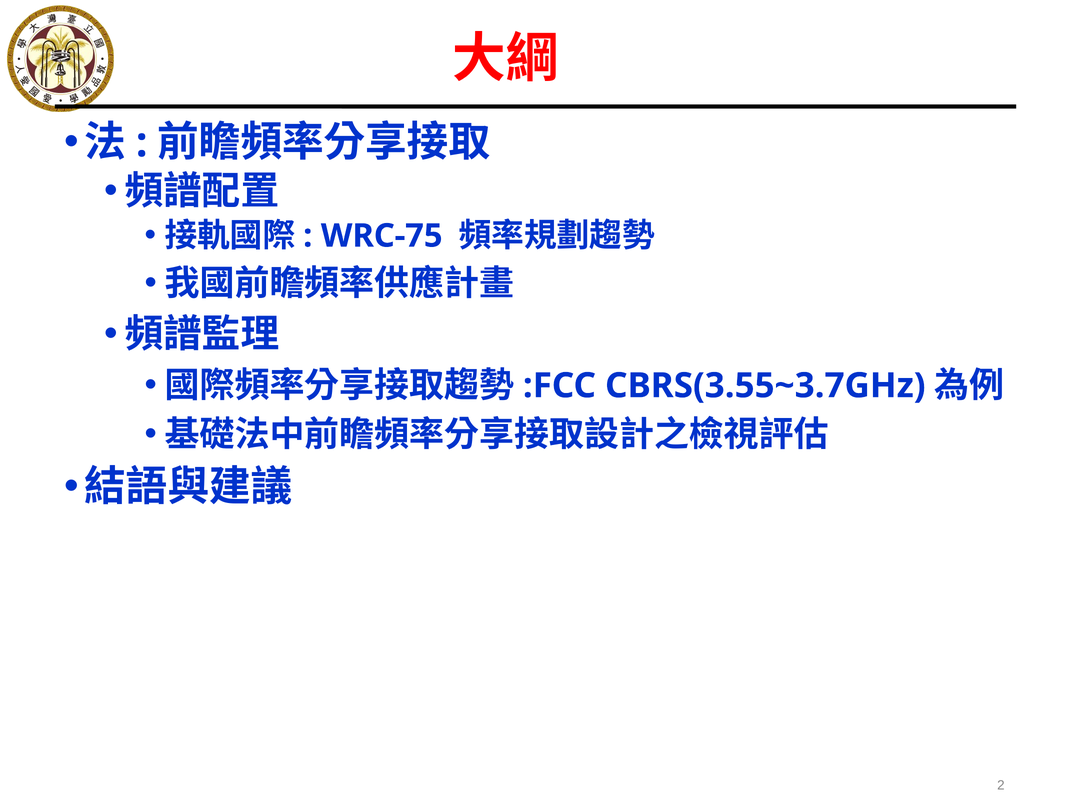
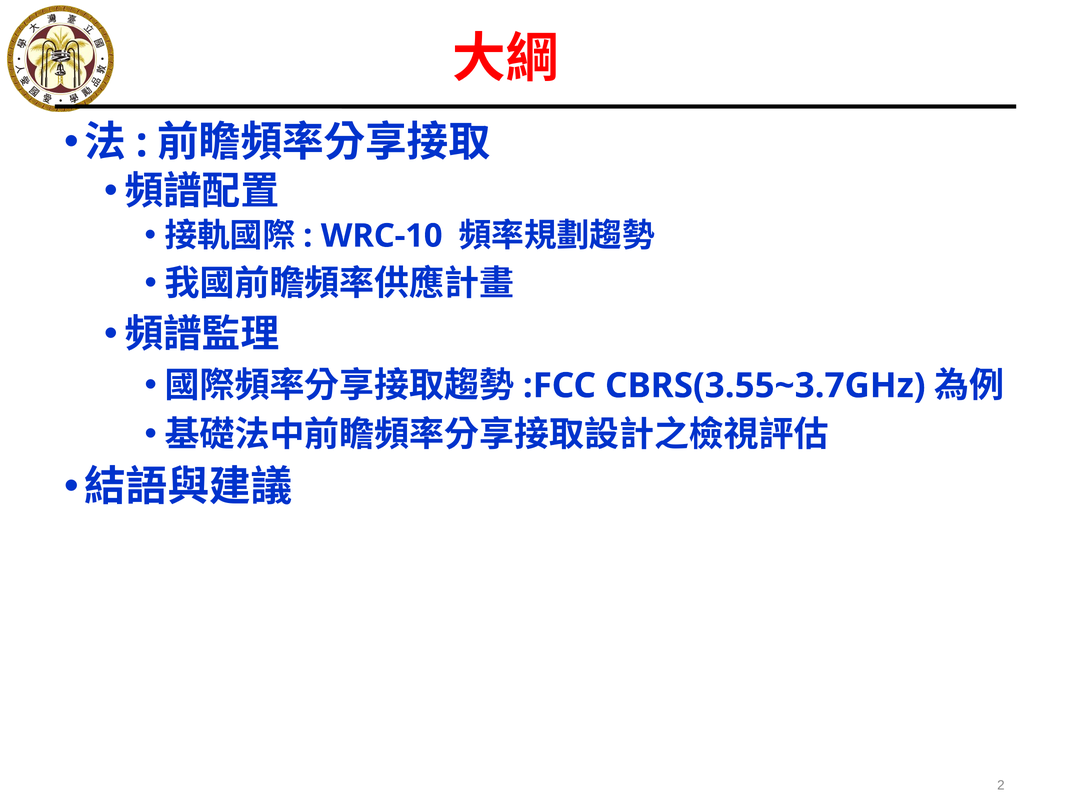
WRC-75: WRC-75 -> WRC-10
